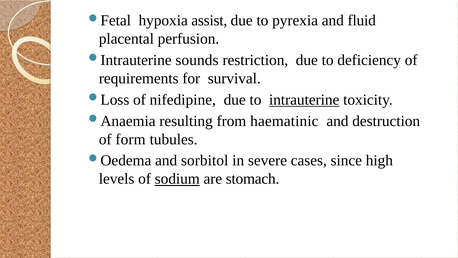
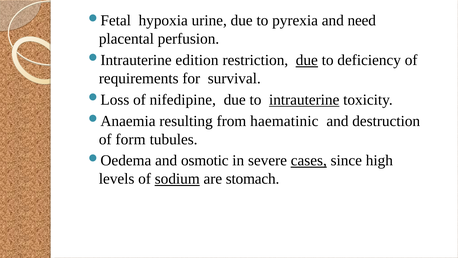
assist: assist -> urine
fluid: fluid -> need
sounds: sounds -> edition
due at (307, 60) underline: none -> present
sorbitol: sorbitol -> osmotic
cases underline: none -> present
